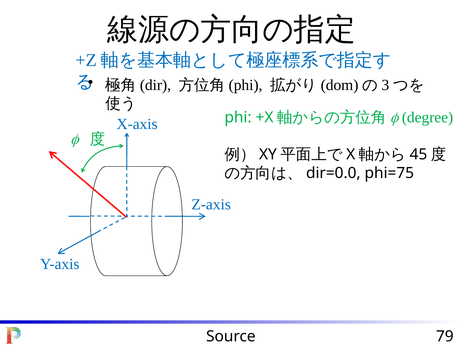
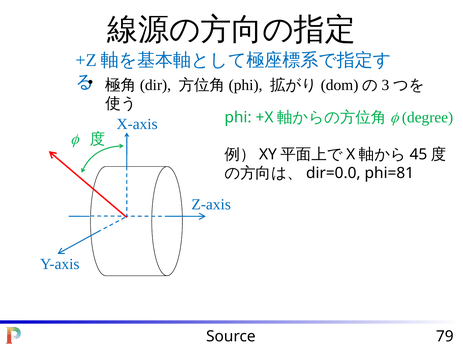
phi=75: phi=75 -> phi=81
